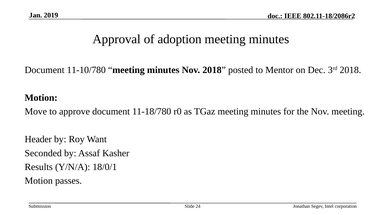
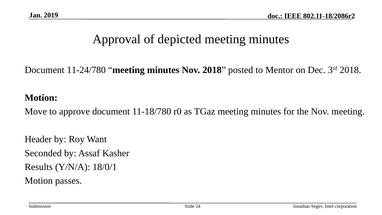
adoption: adoption -> depicted
11-10/780: 11-10/780 -> 11-24/780
